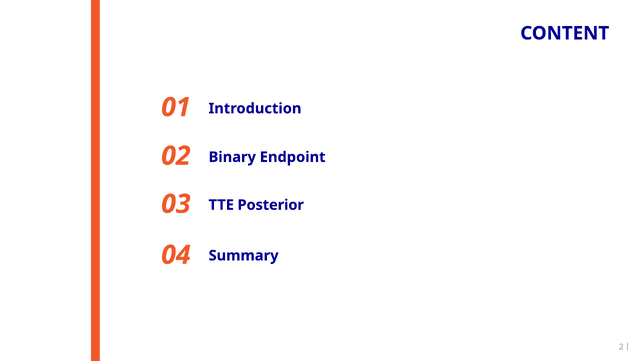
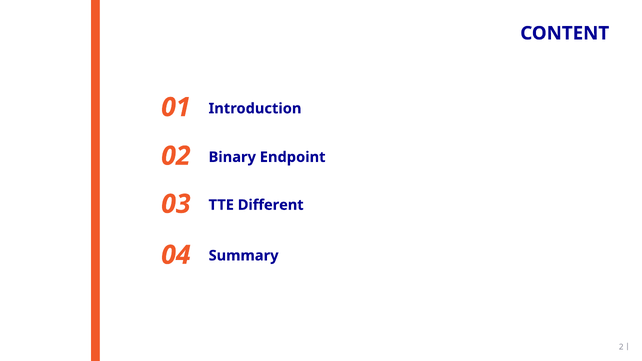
Posterior: Posterior -> Different
